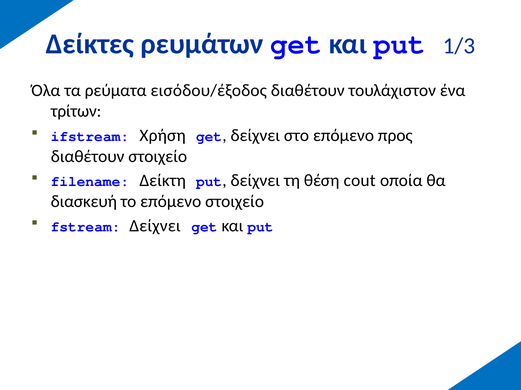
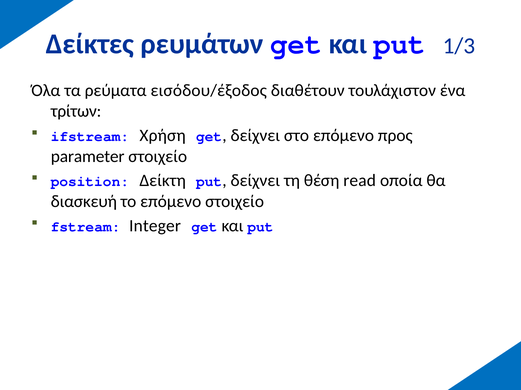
διαθέτουν at (88, 157): διαθέτουν -> parameter
filename: filename -> position
cout: cout -> read
fstream Δείχνει: Δείχνει -> Integer
